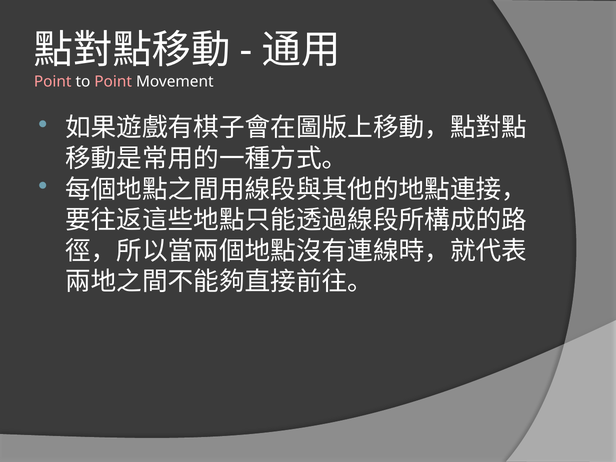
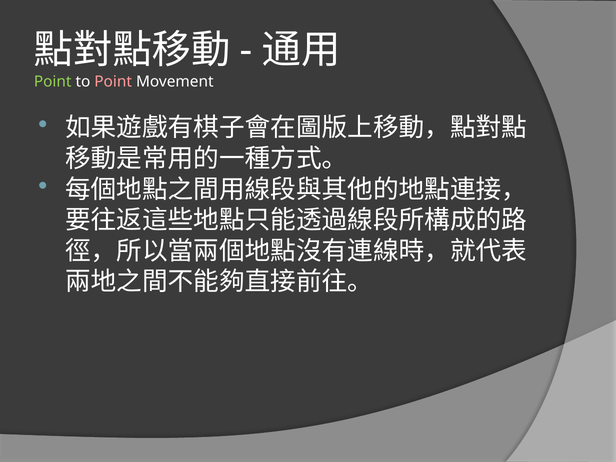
Point at (53, 82) colour: pink -> light green
